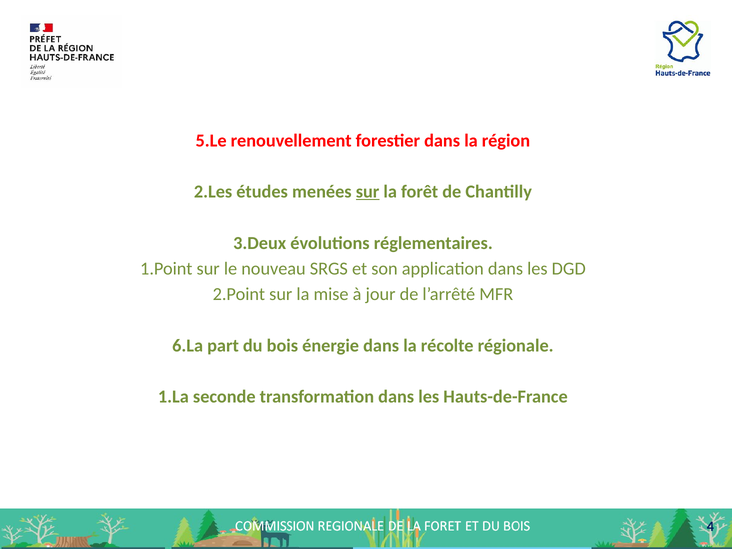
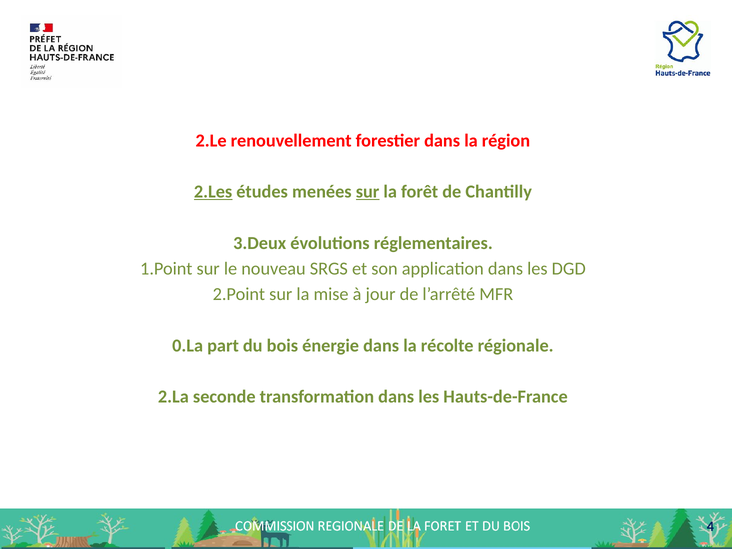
5.Le: 5.Le -> 2.Le
2.Les underline: none -> present
6.La: 6.La -> 0.La
1.La: 1.La -> 2.La
